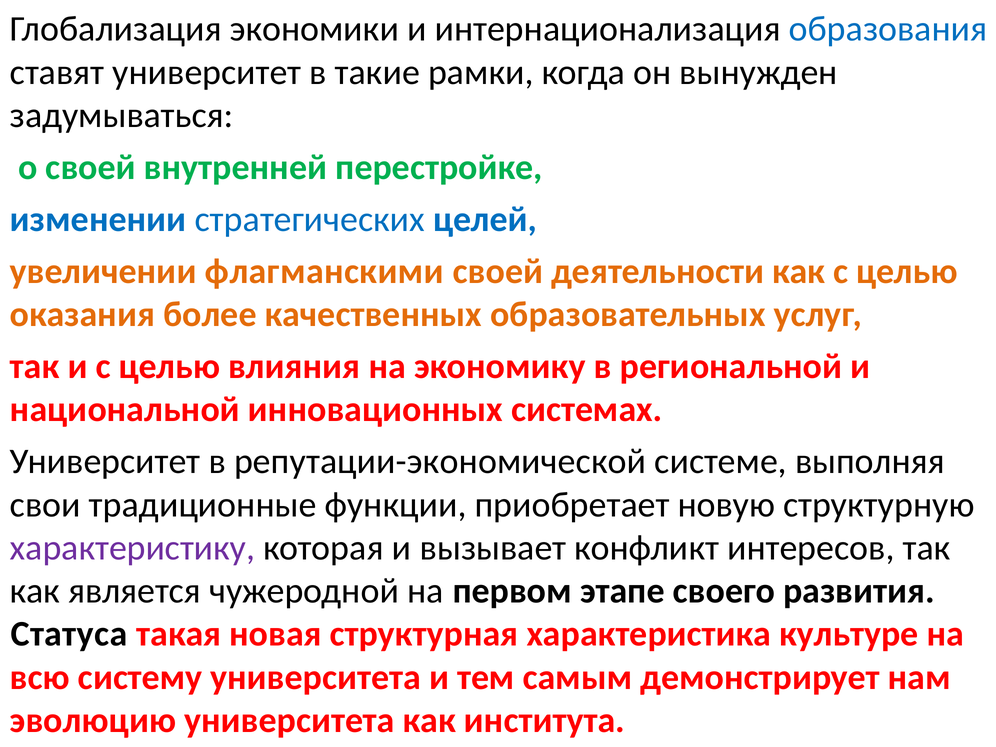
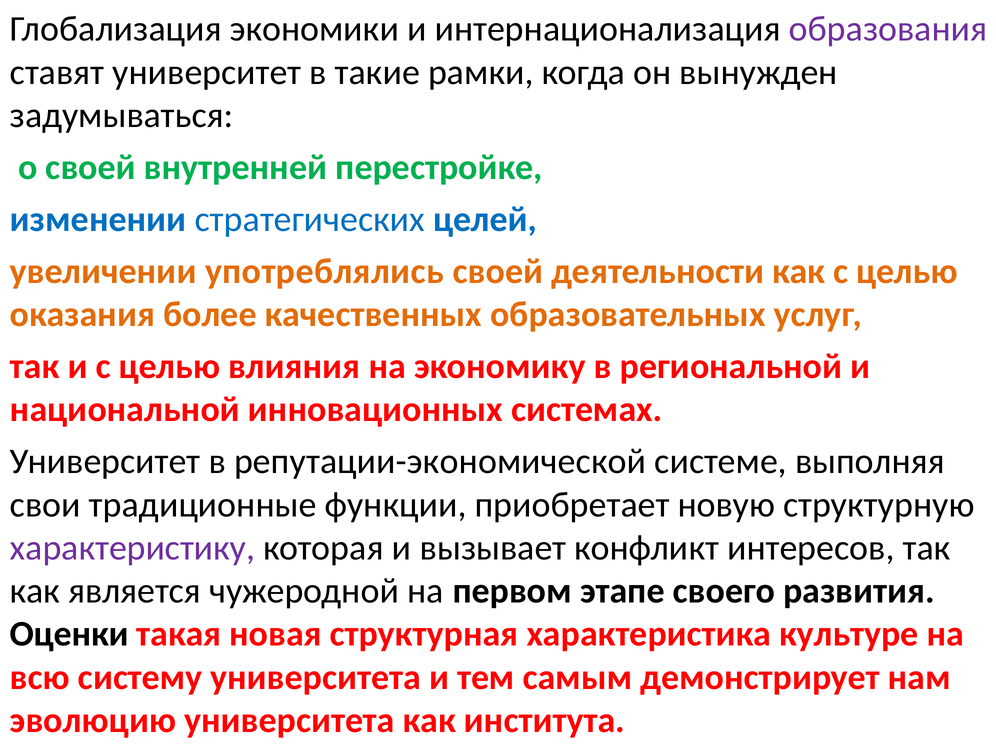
образования colour: blue -> purple
флагманскими: флагманскими -> употреблялись
Статуса: Статуса -> Оценки
